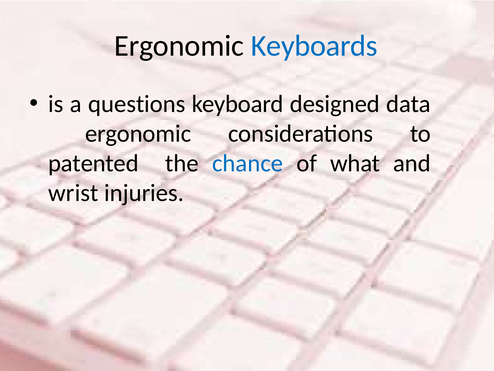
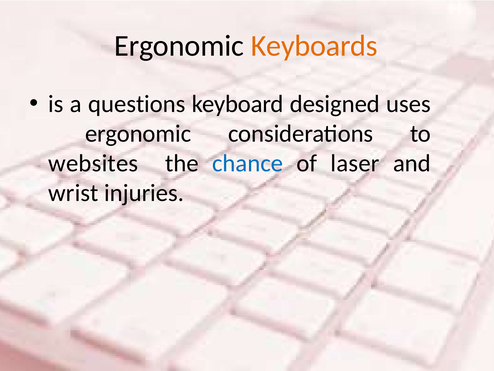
Keyboards colour: blue -> orange
data: data -> uses
patented: patented -> websites
what: what -> laser
